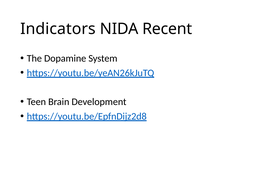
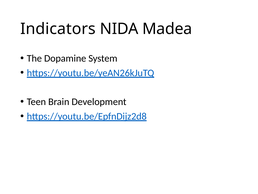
Recent: Recent -> Madea
